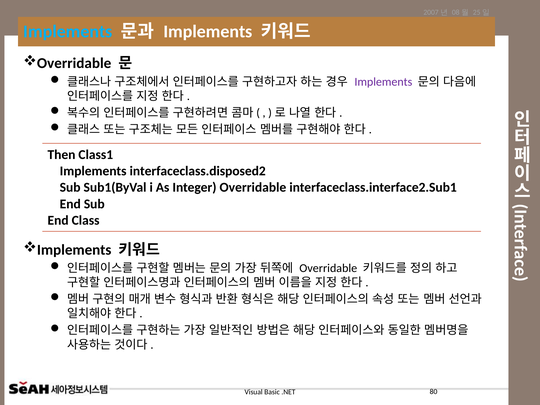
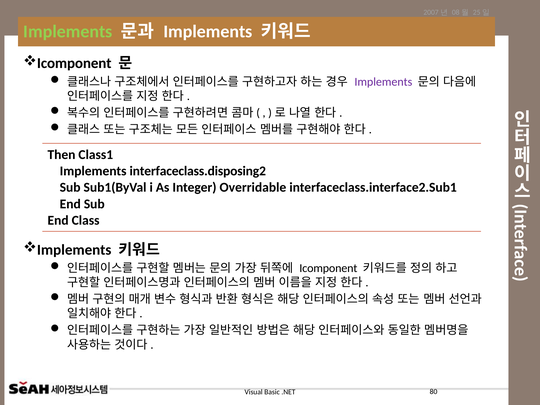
Implements at (68, 32) colour: light blue -> light green
Overridable at (74, 63): Overridable -> Icomponent
interfaceclass.disposed2: interfaceclass.disposed2 -> interfaceclass.disposing2
Overridable at (328, 268): Overridable -> Icomponent
